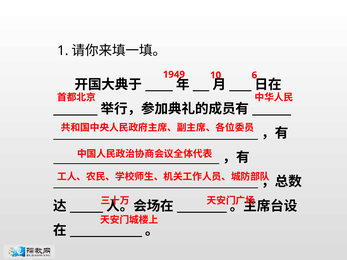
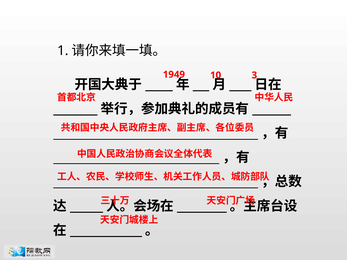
6: 6 -> 3
